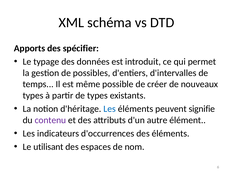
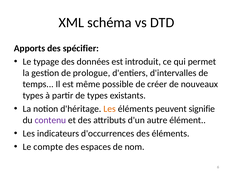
possibles: possibles -> prologue
Les at (110, 109) colour: blue -> orange
utilisant: utilisant -> compte
